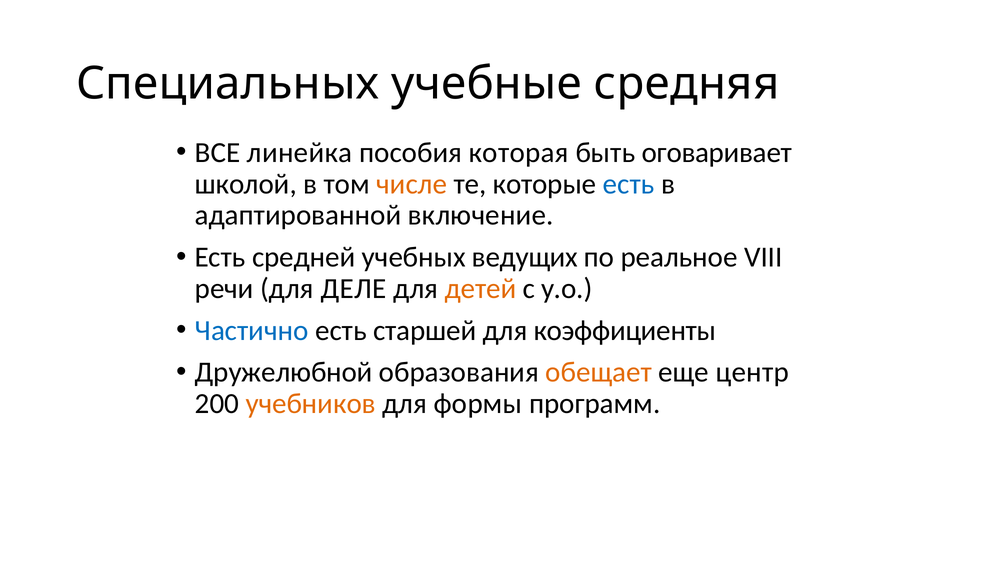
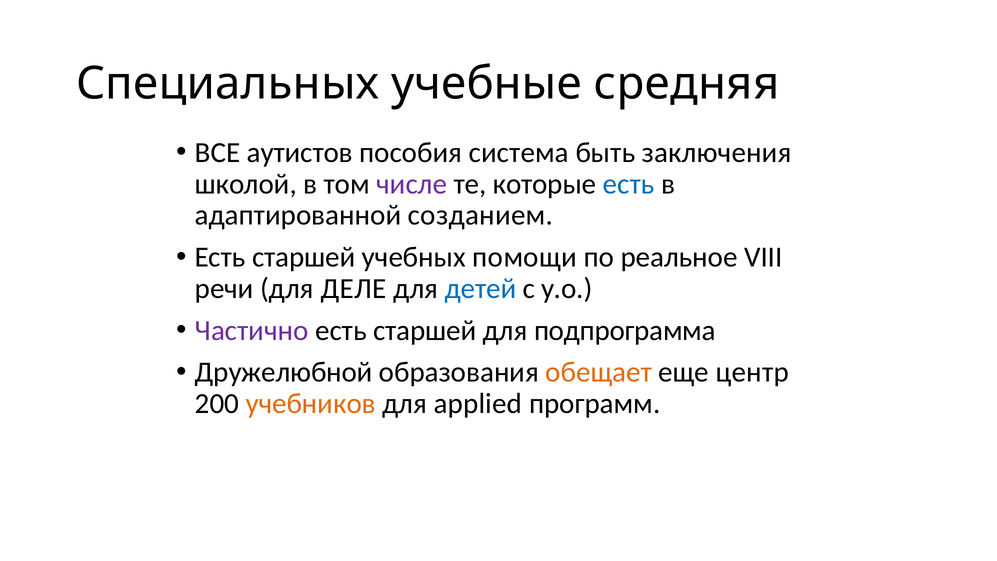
линейка: линейка -> аутистов
которая: которая -> система
оговаривает: оговаривает -> заключения
числе colour: orange -> purple
включение: включение -> созданием
средней at (304, 257): средней -> старшей
ведущих: ведущих -> помощи
детей colour: orange -> blue
Частично colour: blue -> purple
коэффициенты: коэффициенты -> подпрограмма
формы: формы -> applied
